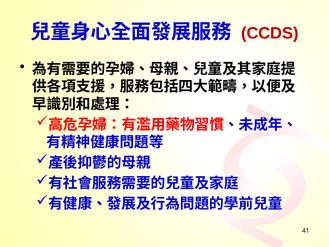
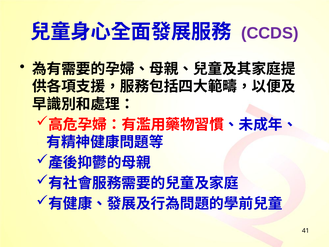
CCDS colour: red -> purple
